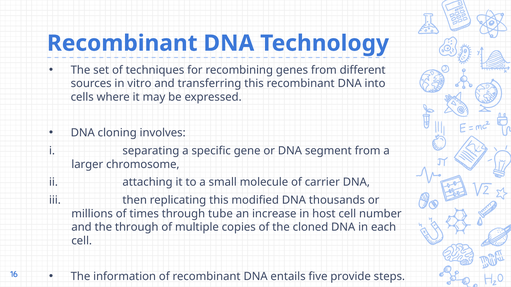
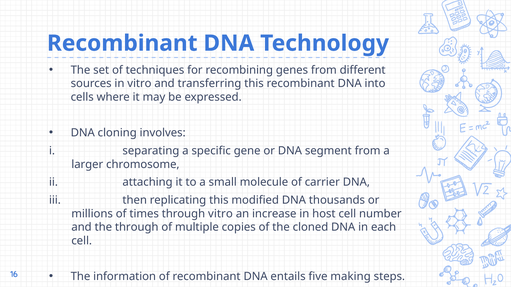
through tube: tube -> vitro
provide: provide -> making
